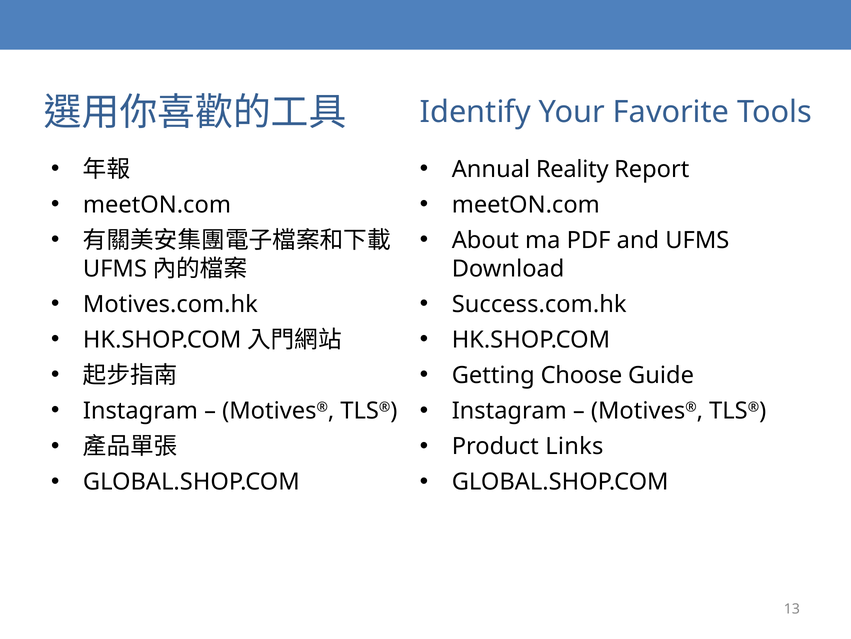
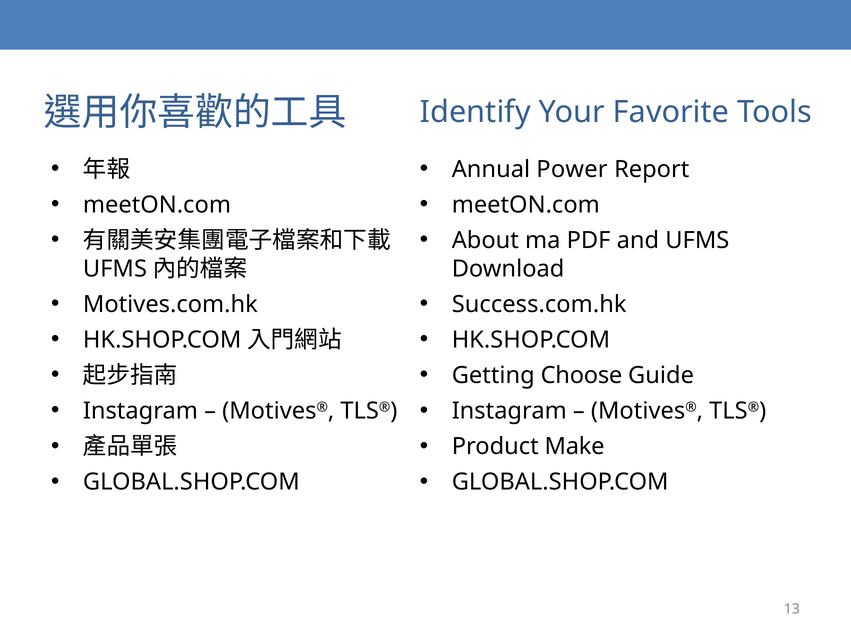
Reality: Reality -> Power
Links: Links -> Make
